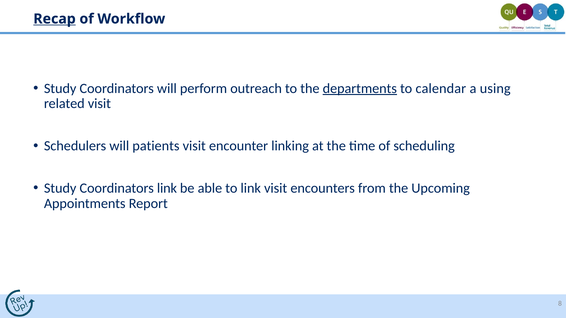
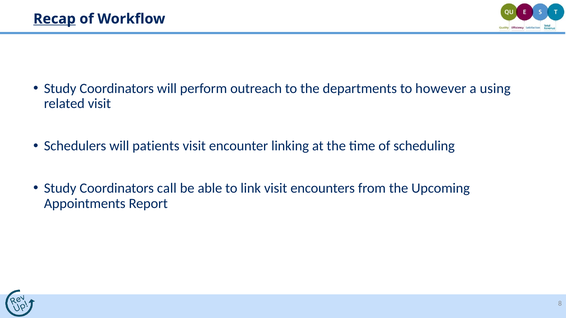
departments underline: present -> none
calendar: calendar -> however
Coordinators link: link -> call
